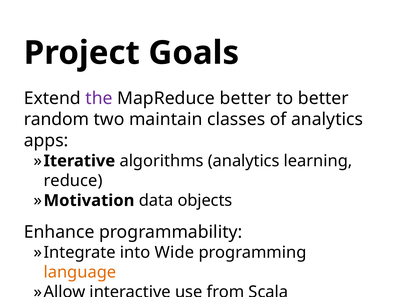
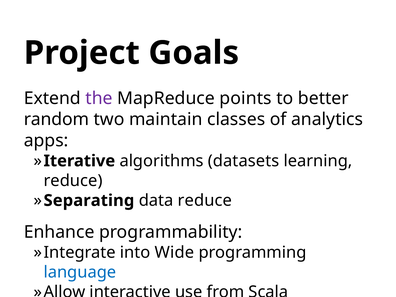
MapReduce better: better -> points
algorithms analytics: analytics -> datasets
Motivation: Motivation -> Separating
data objects: objects -> reduce
language colour: orange -> blue
